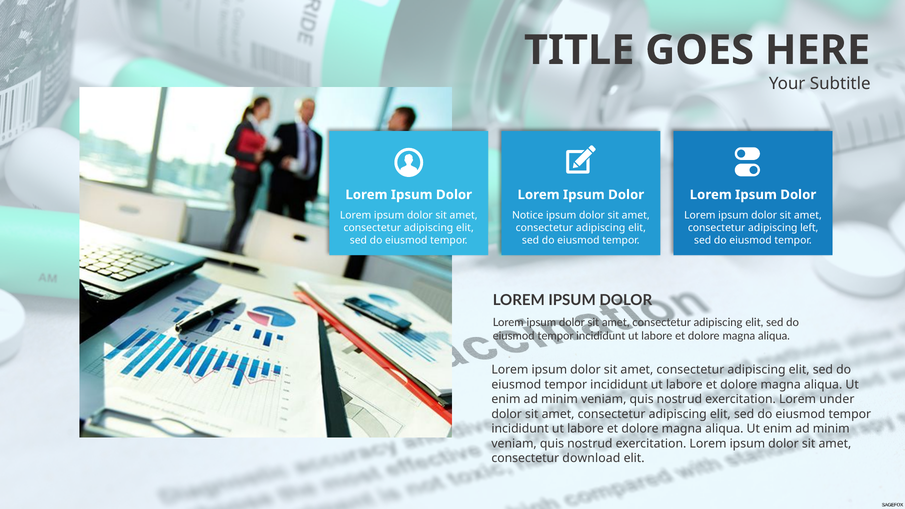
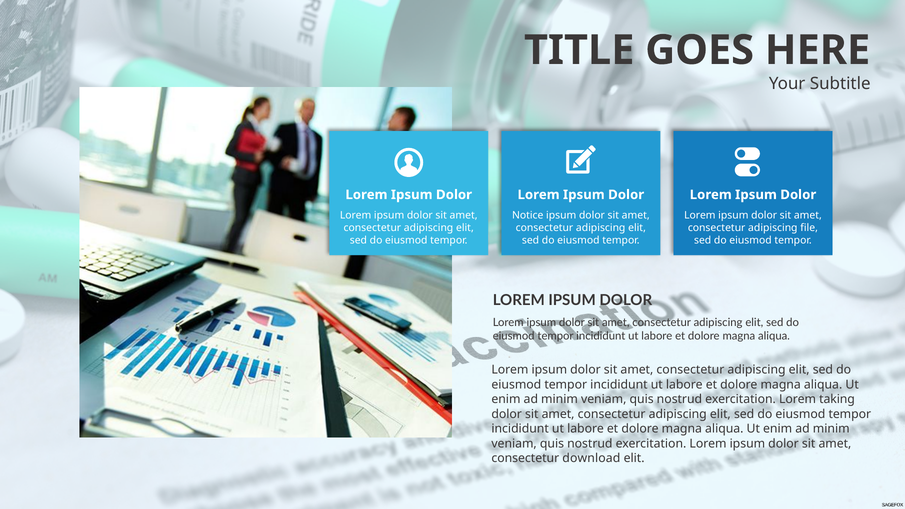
left: left -> file
under: under -> taking
